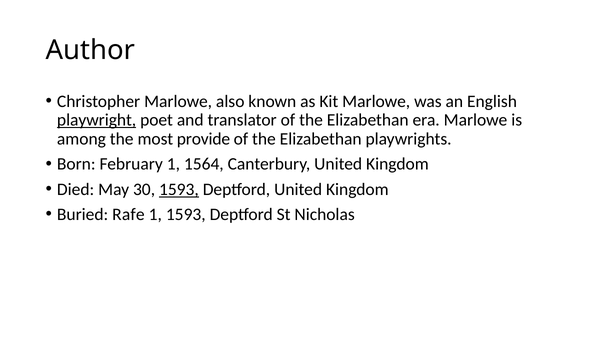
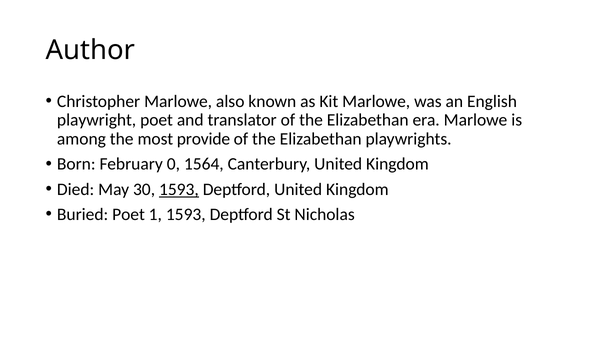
playwright underline: present -> none
February 1: 1 -> 0
Buried Rafe: Rafe -> Poet
